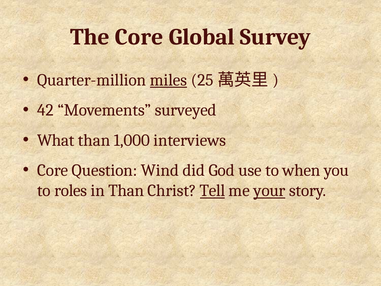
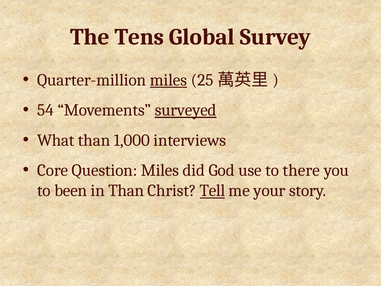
The Core: Core -> Tens
42: 42 -> 54
surveyed underline: none -> present
Question Wind: Wind -> Miles
when: when -> there
roles: roles -> been
your underline: present -> none
